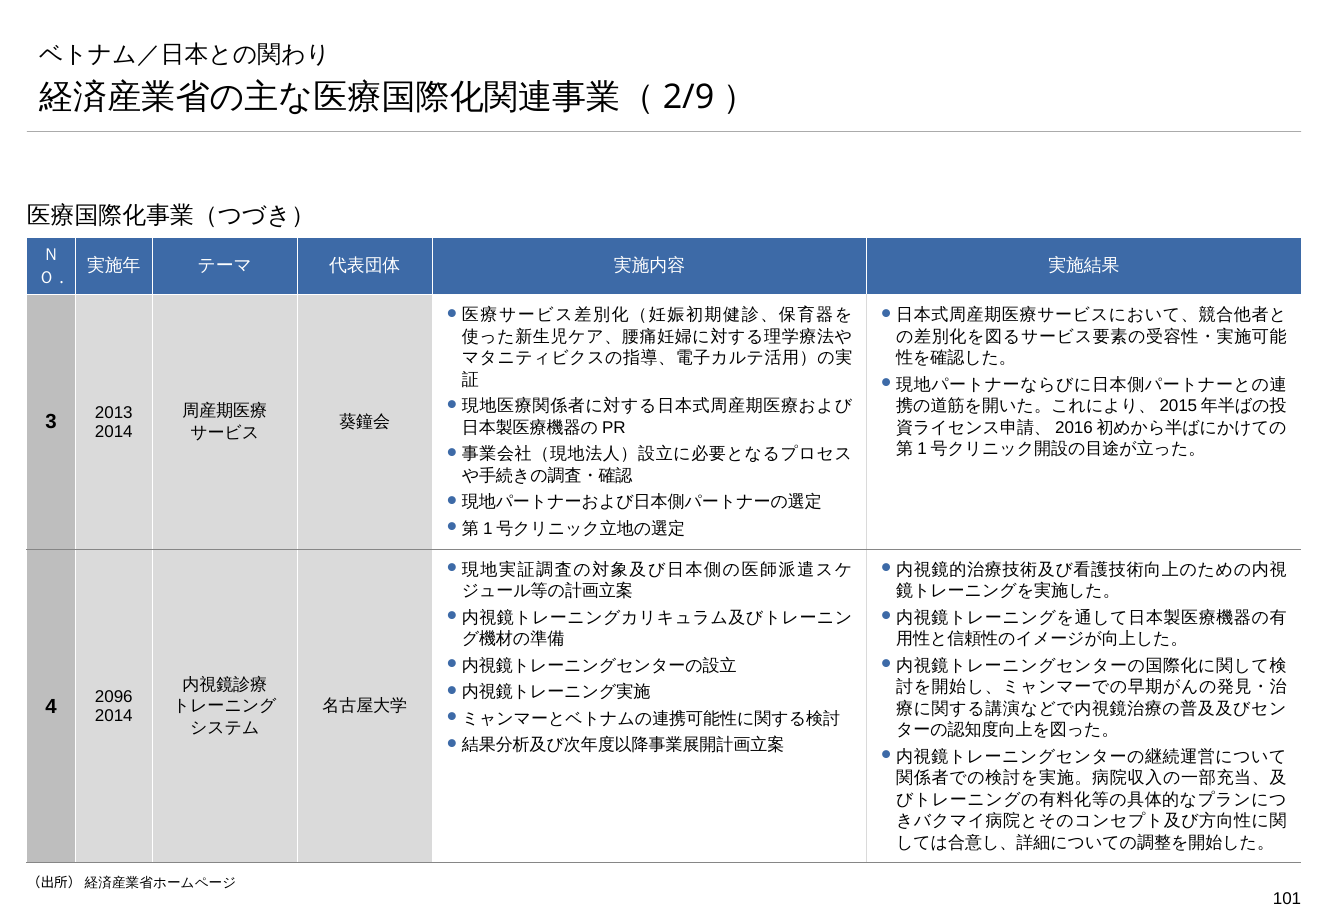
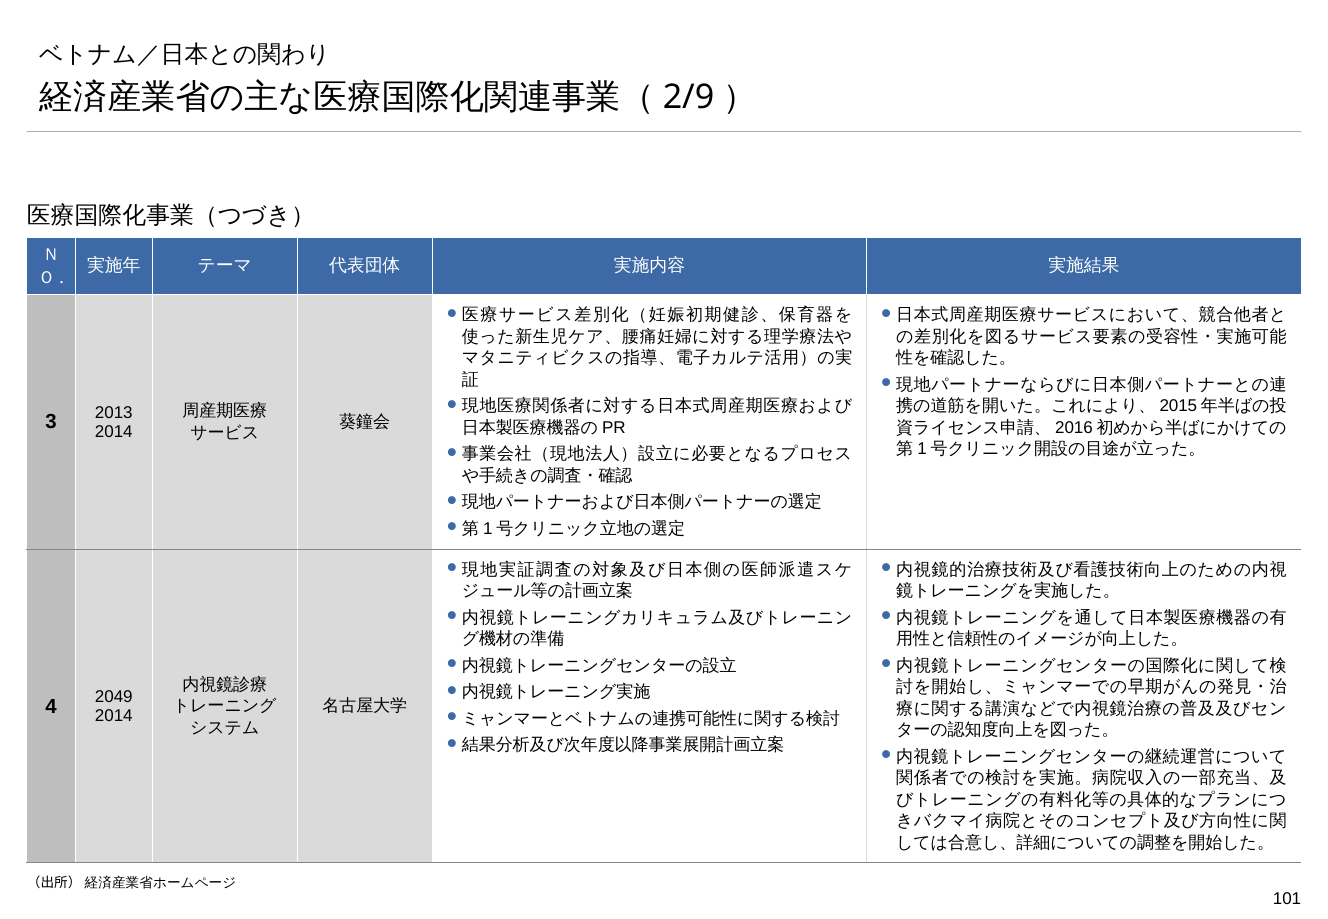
2096: 2096 -> 2049
